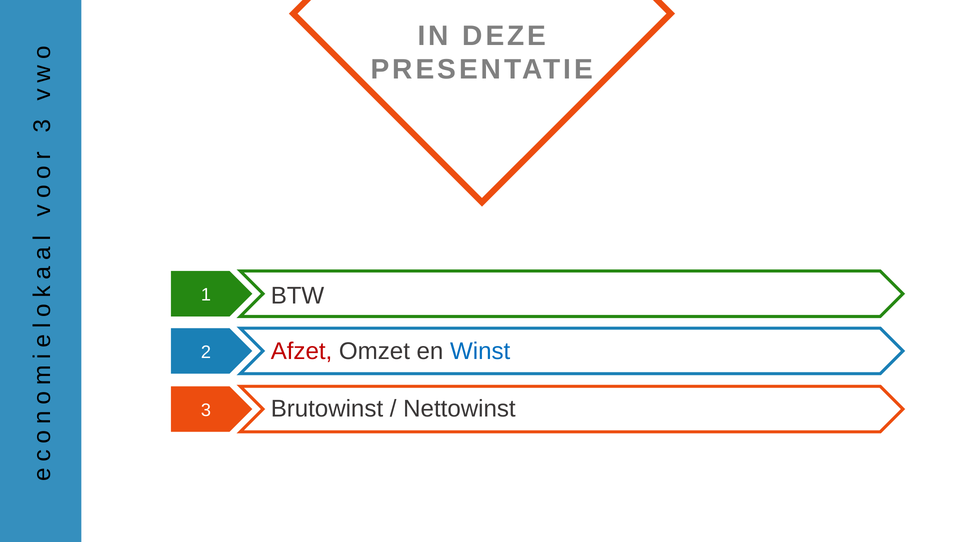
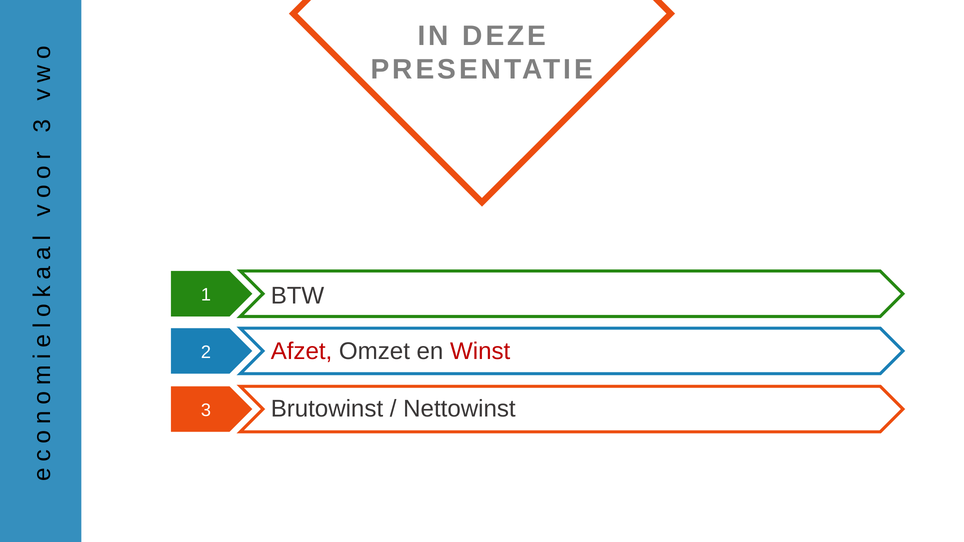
Winst colour: blue -> red
